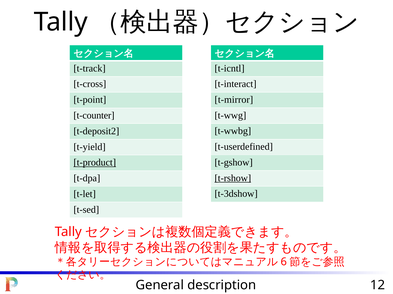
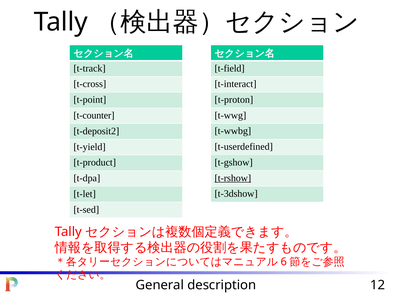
t-icntl: t-icntl -> t-field
t-mirror: t-mirror -> t-proton
t-product underline: present -> none
